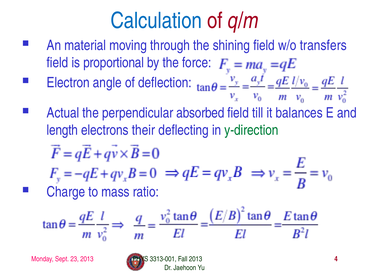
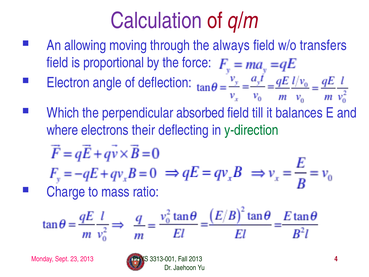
Calculation colour: blue -> purple
material: material -> allowing
shining: shining -> always
Actual: Actual -> Which
length: length -> where
